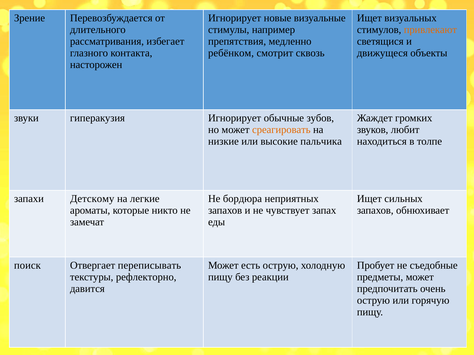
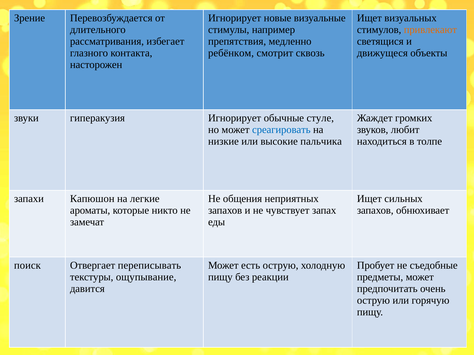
зубов: зубов -> стуле
среагировать colour: orange -> blue
Детскому: Детскому -> Капюшон
бордюра: бордюра -> общения
рефлекторно: рефлекторно -> ощупывание
